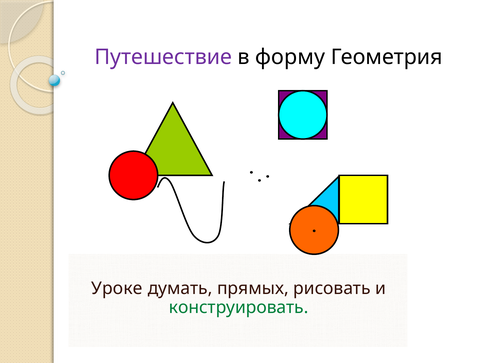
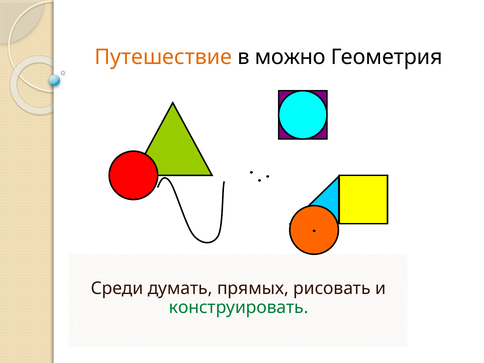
Путешествие colour: purple -> orange
форму: форму -> можно
Уроке: Уроке -> Среди
